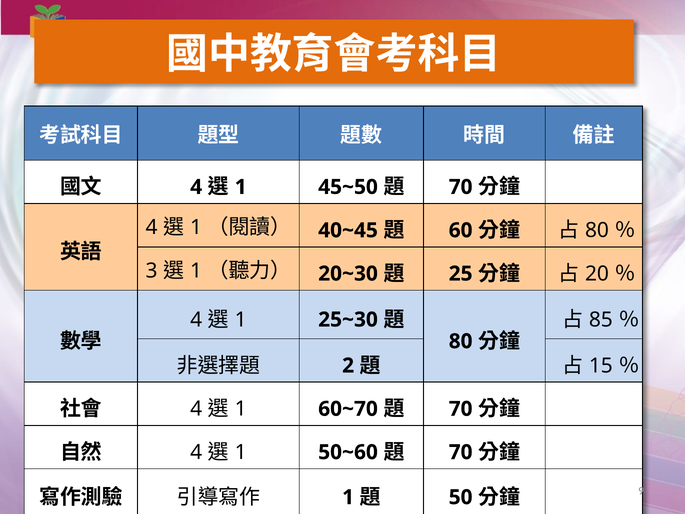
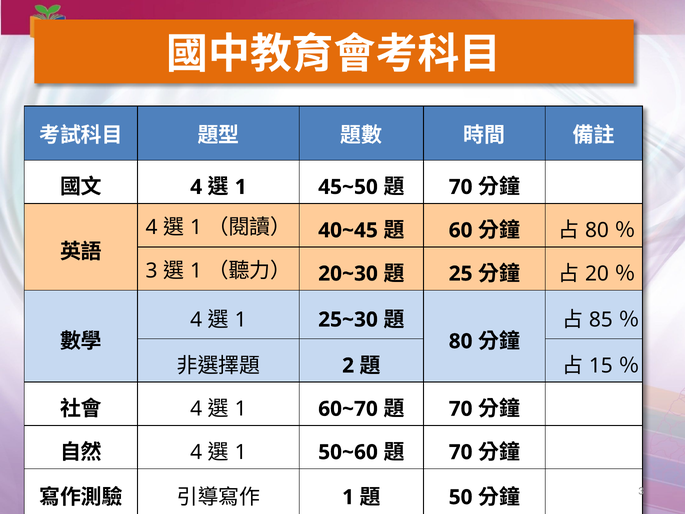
9 at (641, 491): 9 -> 3
